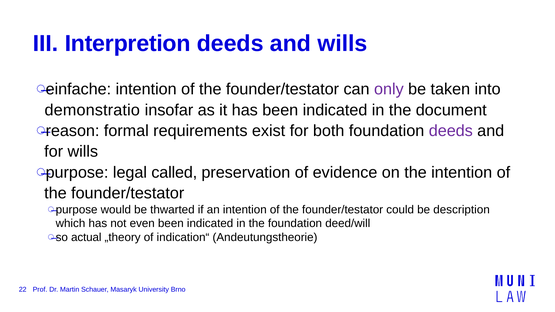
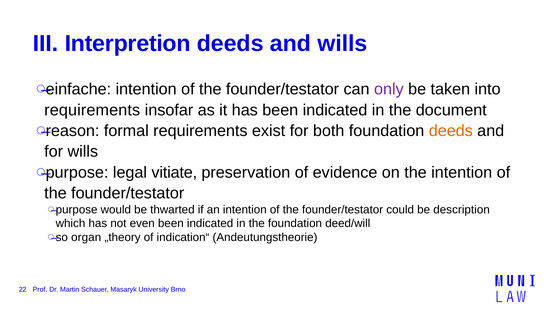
demonstratio at (92, 110): demonstratio -> requirements
deeds at (451, 131) colour: purple -> orange
called: called -> vitiate
actual: actual -> organ
